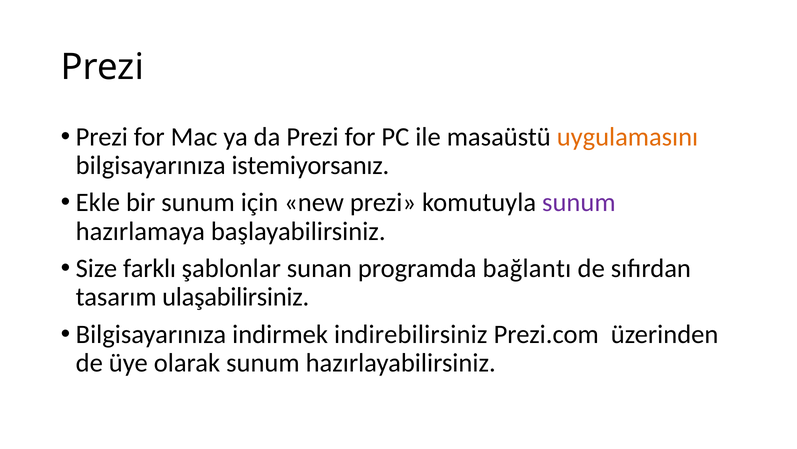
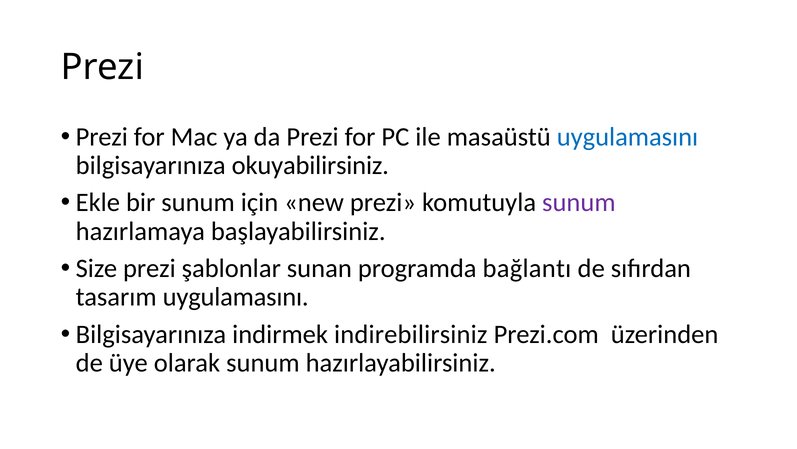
uygulamasını at (627, 137) colour: orange -> blue
istemiyorsanız: istemiyorsanız -> okuyabilirsiniz
Size farklı: farklı -> prezi
tasarım ulaşabilirsiniz: ulaşabilirsiniz -> uygulamasını
